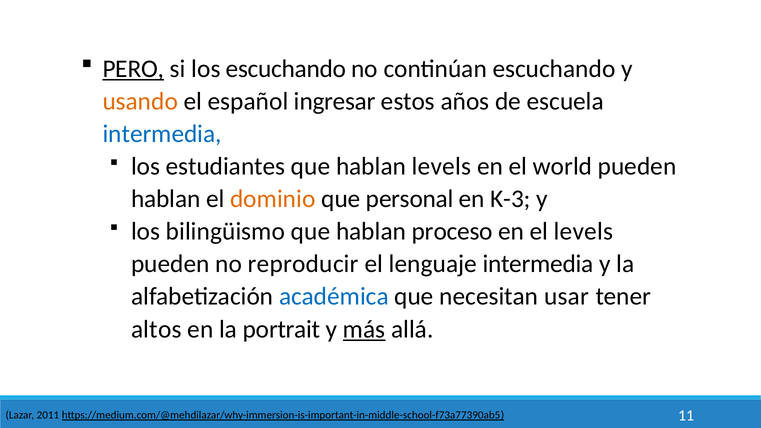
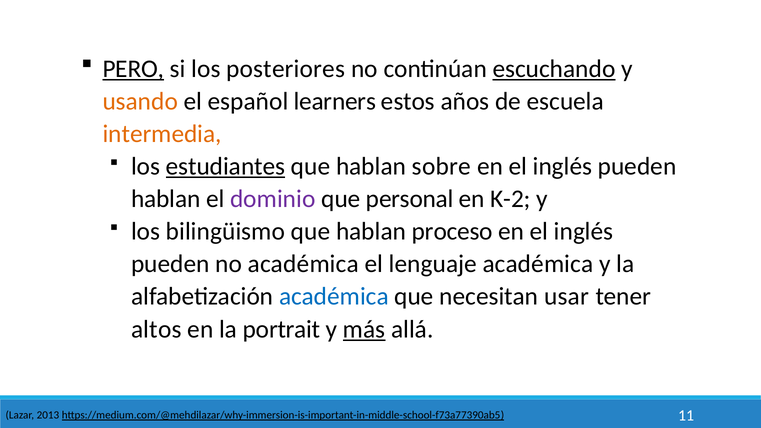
los escuchando: escuchando -> posteriores
escuchando at (554, 69) underline: none -> present
ingresar: ingresar -> learners
intermedia at (162, 134) colour: blue -> orange
estudiantes underline: none -> present
hablan levels: levels -> sobre
world at (563, 166): world -> inglés
dominio colour: orange -> purple
K-3: K-3 -> K-2
levels at (583, 232): levels -> inglés
no reproducir: reproducir -> académica
lenguaje intermedia: intermedia -> académica
2011: 2011 -> 2013
